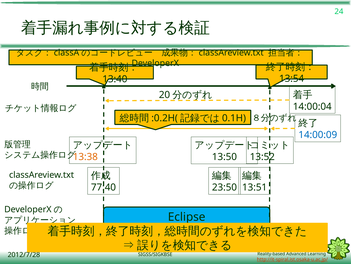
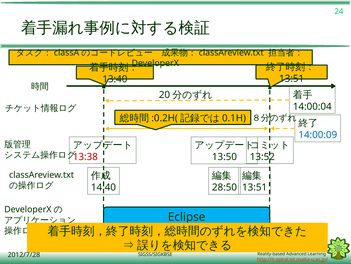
13:54 at (292, 78): 13:54 -> 13:51
13:38 colour: orange -> red
77:40: 77:40 -> 14:40
23:50: 23:50 -> 28:50
